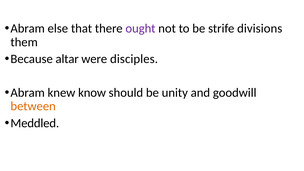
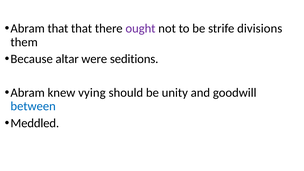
Abram else: else -> that
disciples: disciples -> seditions
know: know -> vying
between colour: orange -> blue
